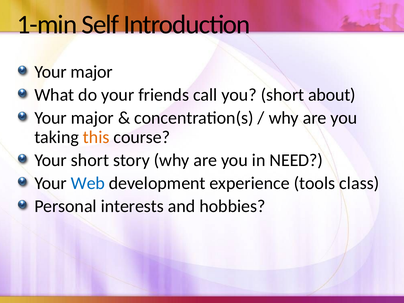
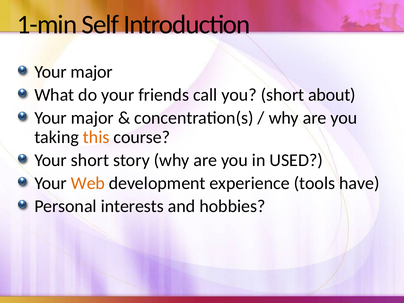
NEED: NEED -> USED
Web colour: blue -> orange
class: class -> have
